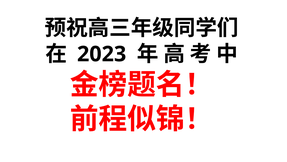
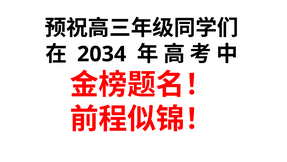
2023: 2023 -> 2034
